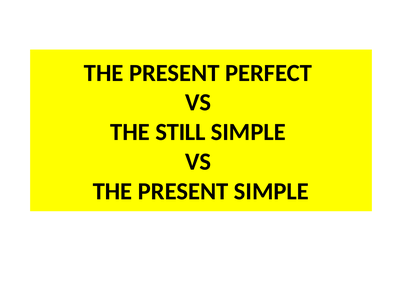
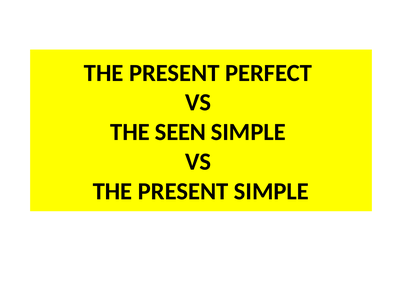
STILL: STILL -> SEEN
